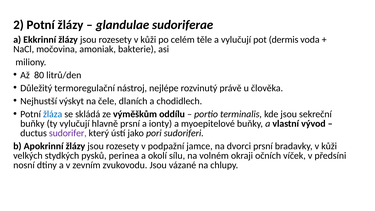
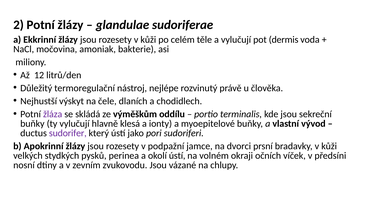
80: 80 -> 12
žláza colour: blue -> purple
hlavně prsní: prsní -> klesá
okolí sílu: sílu -> ústí
